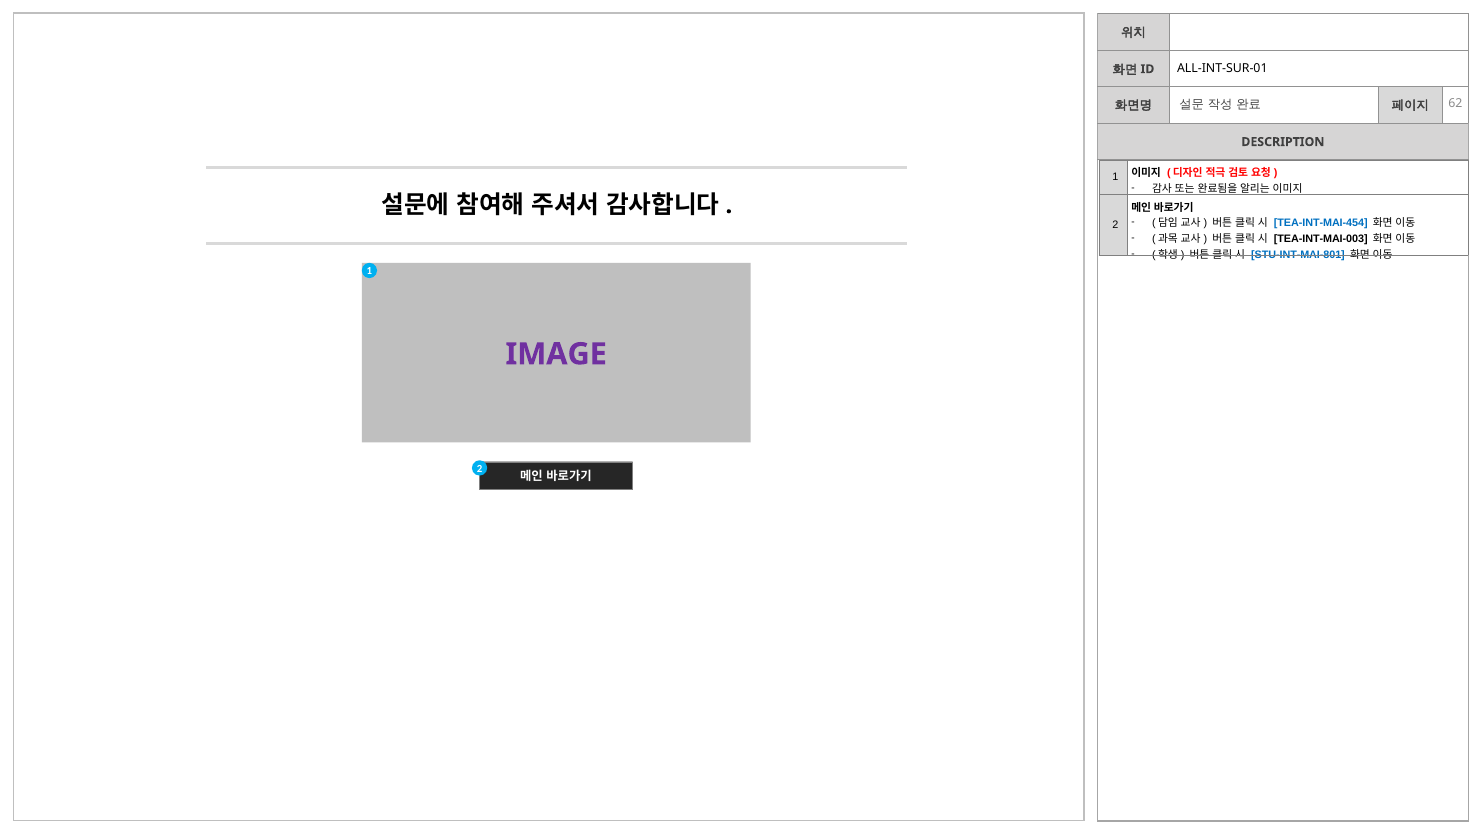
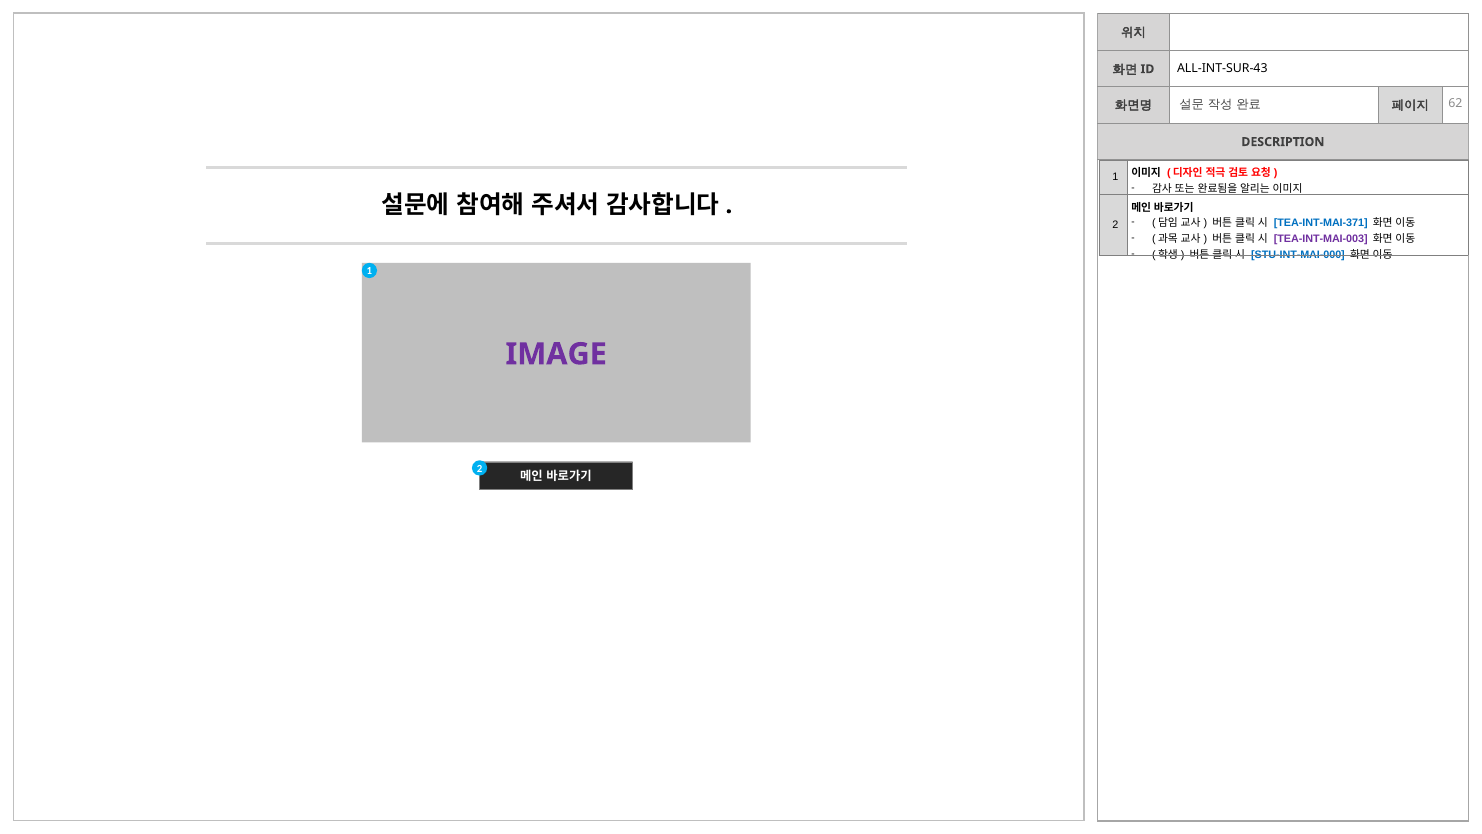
ALL-INT-SUR-01: ALL-INT-SUR-01 -> ALL-INT-SUR-43
TEA-INT-MAI-454: TEA-INT-MAI-454 -> TEA-INT-MAI-371
TEA-INT-MAI-003 colour: black -> purple
STU-INT-MAI-801: STU-INT-MAI-801 -> STU-INT-MAI-000
